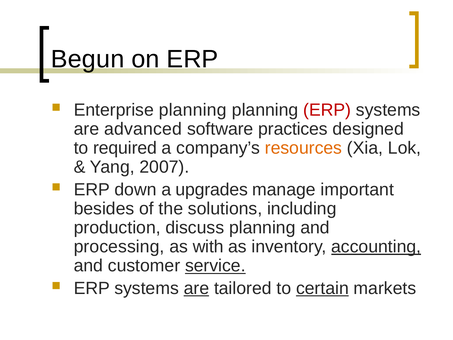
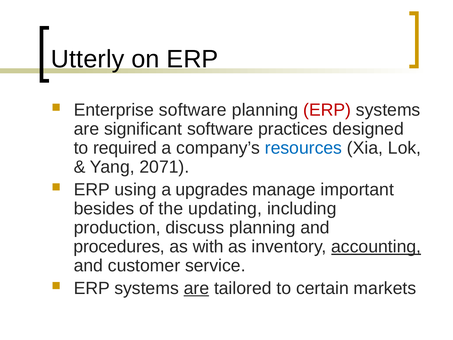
Begun: Begun -> Utterly
Enterprise planning: planning -> software
advanced: advanced -> significant
resources colour: orange -> blue
2007: 2007 -> 2071
down: down -> using
solutions: solutions -> updating
processing: processing -> procedures
service underline: present -> none
certain underline: present -> none
